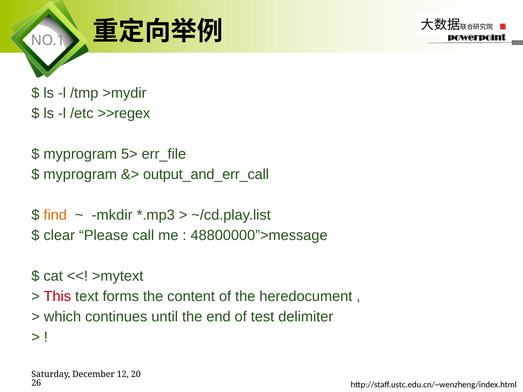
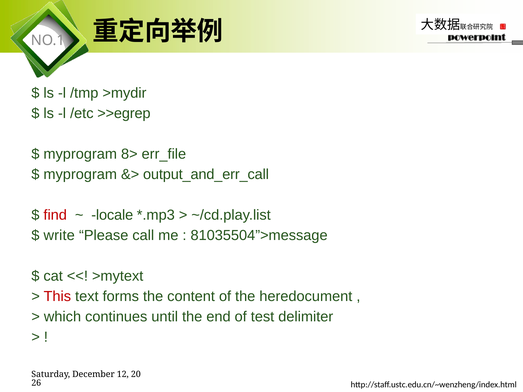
>>regex: >>regex -> >>egrep
5>: 5> -> 8>
find colour: orange -> red
mkdir: mkdir -> locale
clear: clear -> write
48800000”>message: 48800000”>message -> 81035504”>message
